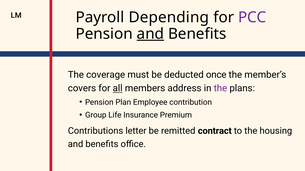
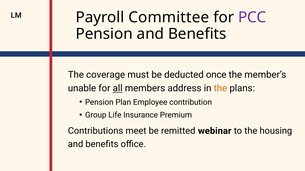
Depending: Depending -> Committee
and at (150, 34) underline: present -> none
covers: covers -> unable
the at (220, 89) colour: purple -> orange
letter: letter -> meet
contract: contract -> webinar
